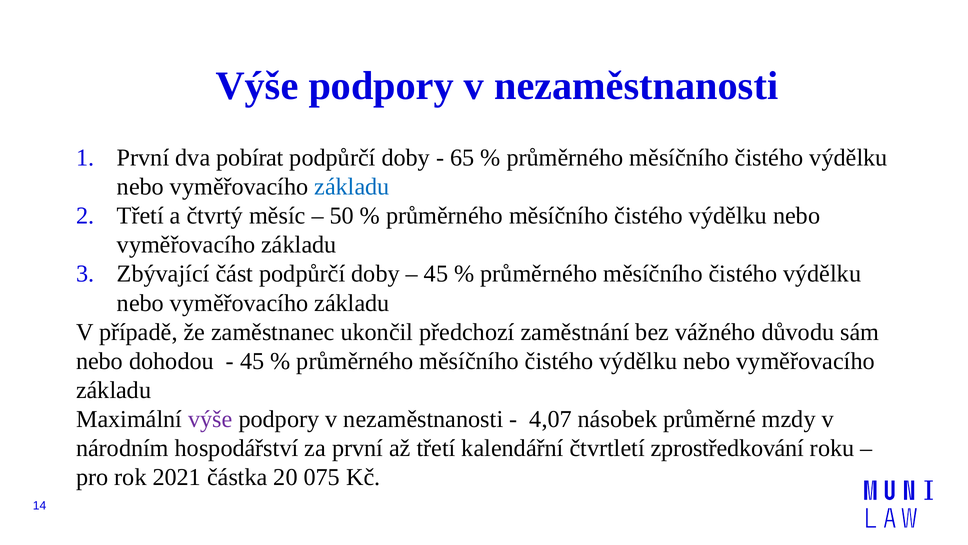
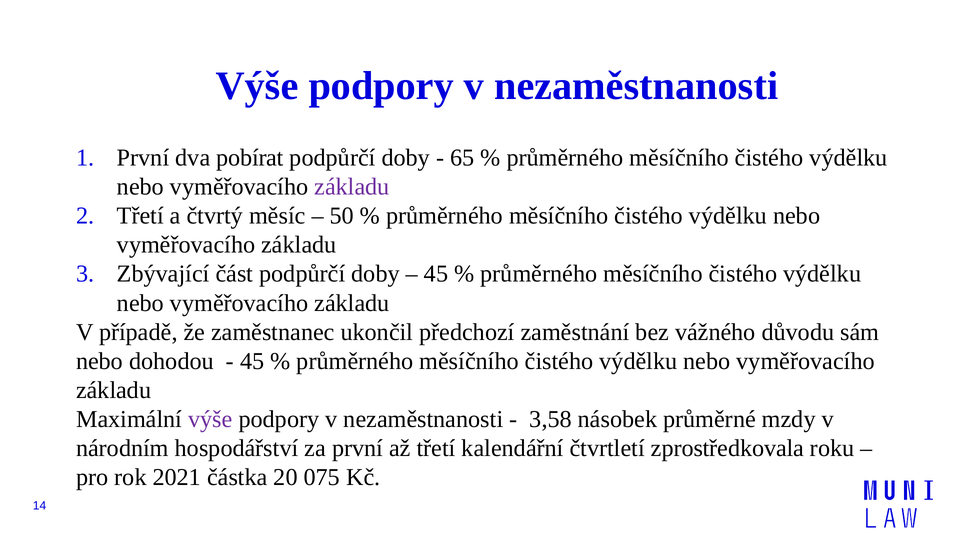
základu at (352, 187) colour: blue -> purple
4,07: 4,07 -> 3,58
zprostředkování: zprostředkování -> zprostředkovala
